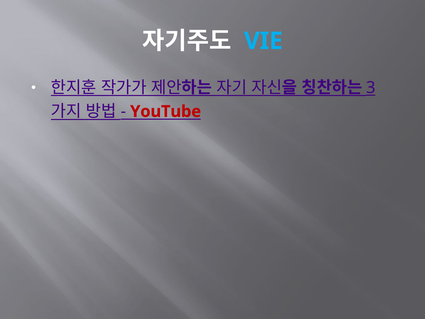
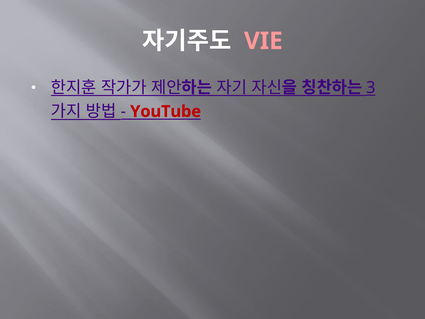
VIE colour: light blue -> pink
